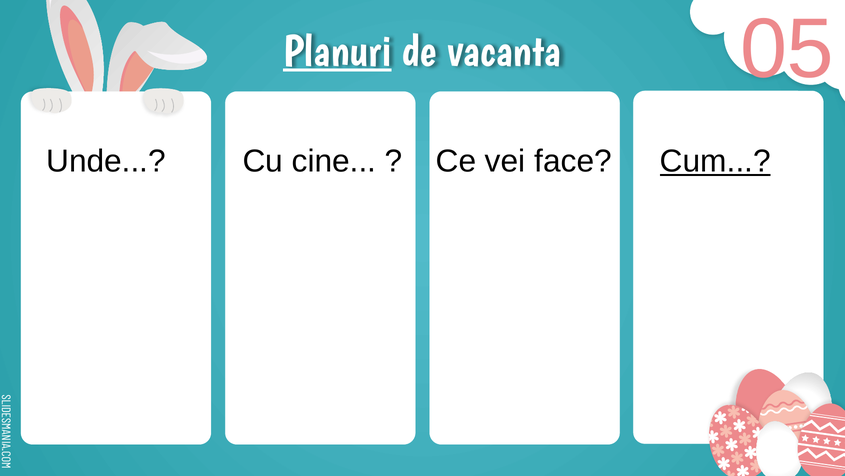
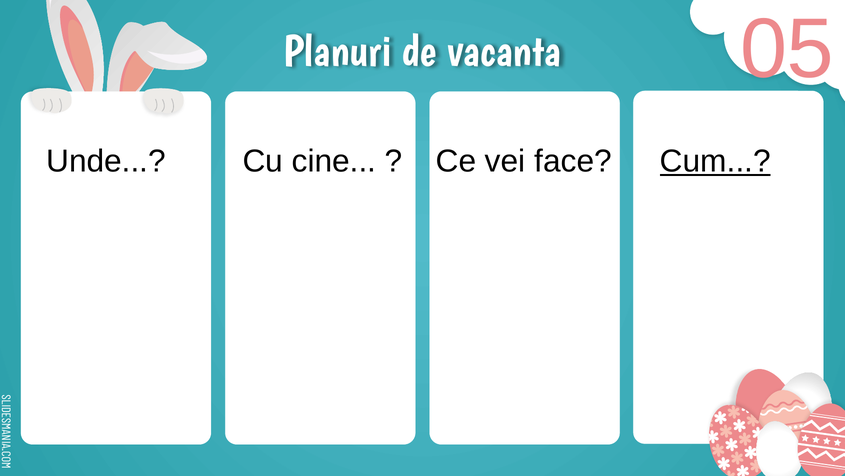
Planuri underline: present -> none
